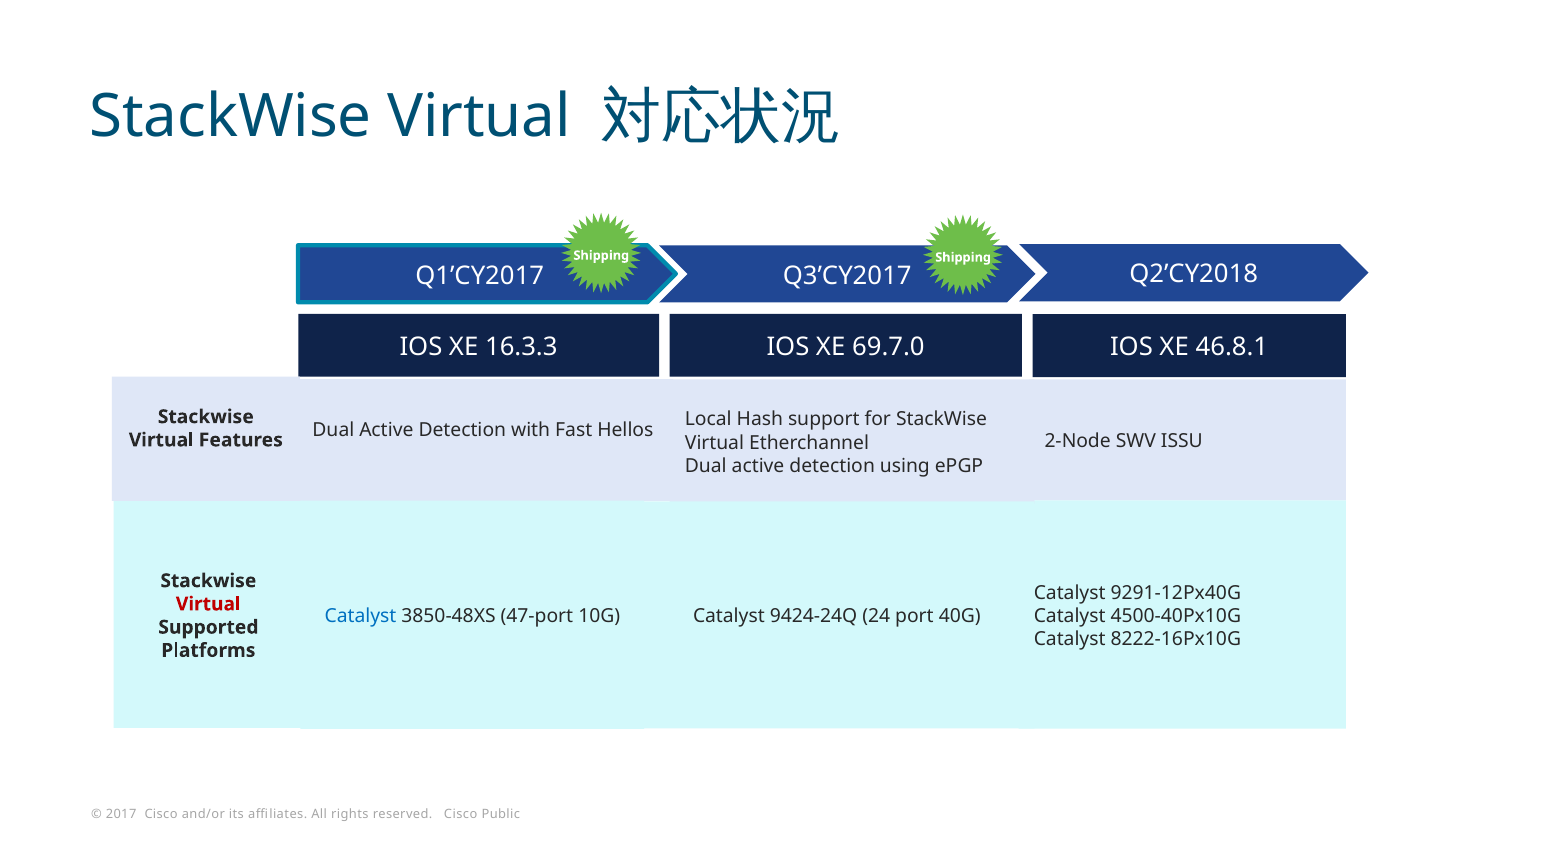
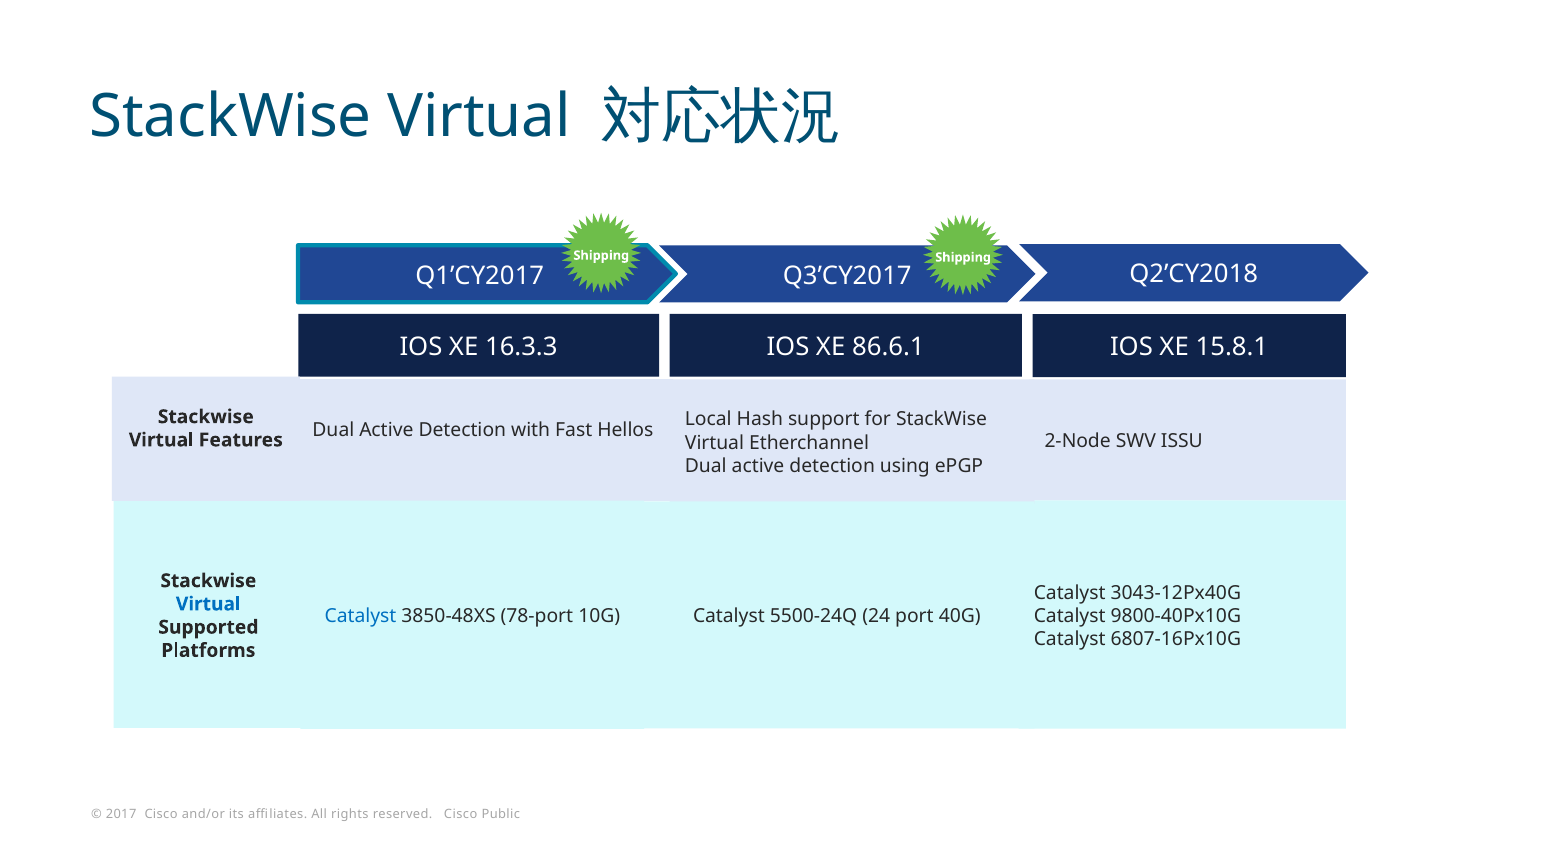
69.7.0: 69.7.0 -> 86.6.1
46.8.1: 46.8.1 -> 15.8.1
9291-12Px40G: 9291-12Px40G -> 3043-12Px40G
Virtual at (208, 604) colour: red -> blue
4500-40Px10G: 4500-40Px10G -> 9800-40Px10G
47-port: 47-port -> 78-port
9424-24Q: 9424-24Q -> 5500-24Q
8222-16Px10G: 8222-16Px10G -> 6807-16Px10G
